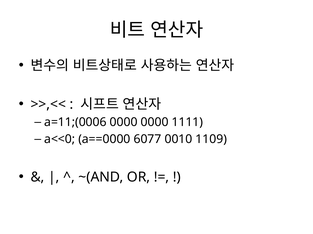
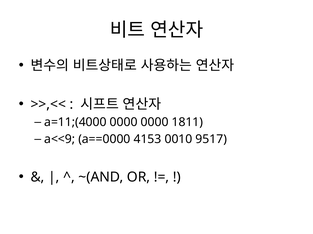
a=11;(0006: a=11;(0006 -> a=11;(4000
1111: 1111 -> 1811
a<<0: a<<0 -> a<<9
6077: 6077 -> 4153
1109: 1109 -> 9517
